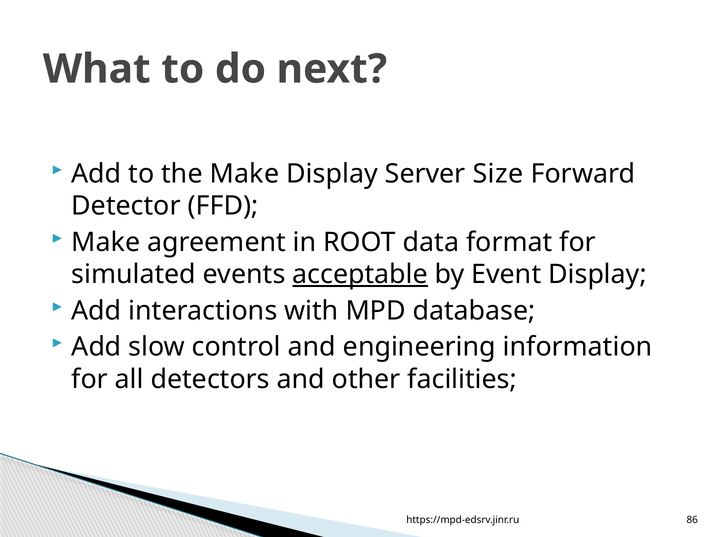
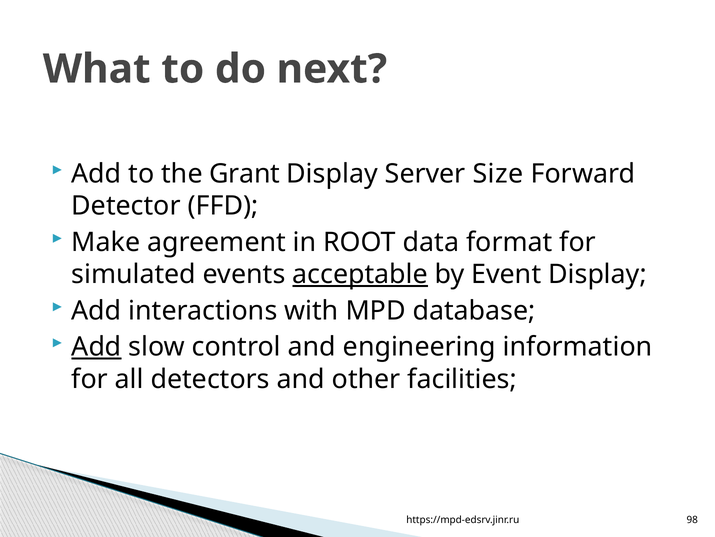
the Make: Make -> Grant
Add at (96, 346) underline: none -> present
86: 86 -> 98
